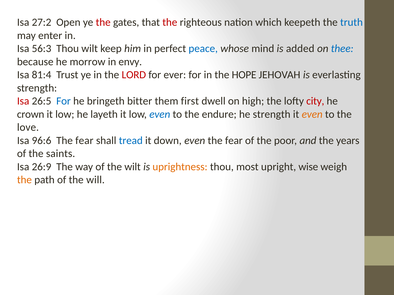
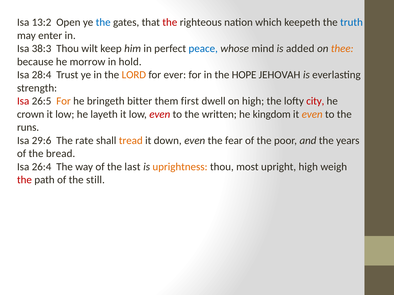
27:2: 27:2 -> 13:2
the at (103, 22) colour: red -> blue
56:3: 56:3 -> 38:3
thee colour: blue -> orange
envy: envy -> hold
81:4: 81:4 -> 28:4
LORD colour: red -> orange
For at (64, 101) colour: blue -> orange
even at (160, 114) colour: blue -> red
endure: endure -> written
he strength: strength -> kingdom
love: love -> runs
96:6: 96:6 -> 29:6
fear at (84, 141): fear -> rate
tread colour: blue -> orange
saints: saints -> bread
26:9: 26:9 -> 26:4
the wilt: wilt -> last
upright wise: wise -> high
the at (24, 180) colour: orange -> red
will: will -> still
